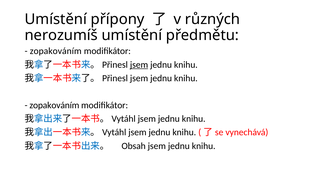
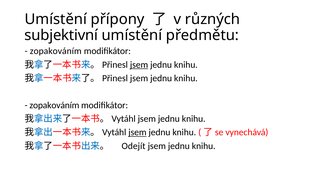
nerozumíš: nerozumíš -> subjektivní
jsem at (137, 132) underline: none -> present
Obsah: Obsah -> Odejít
